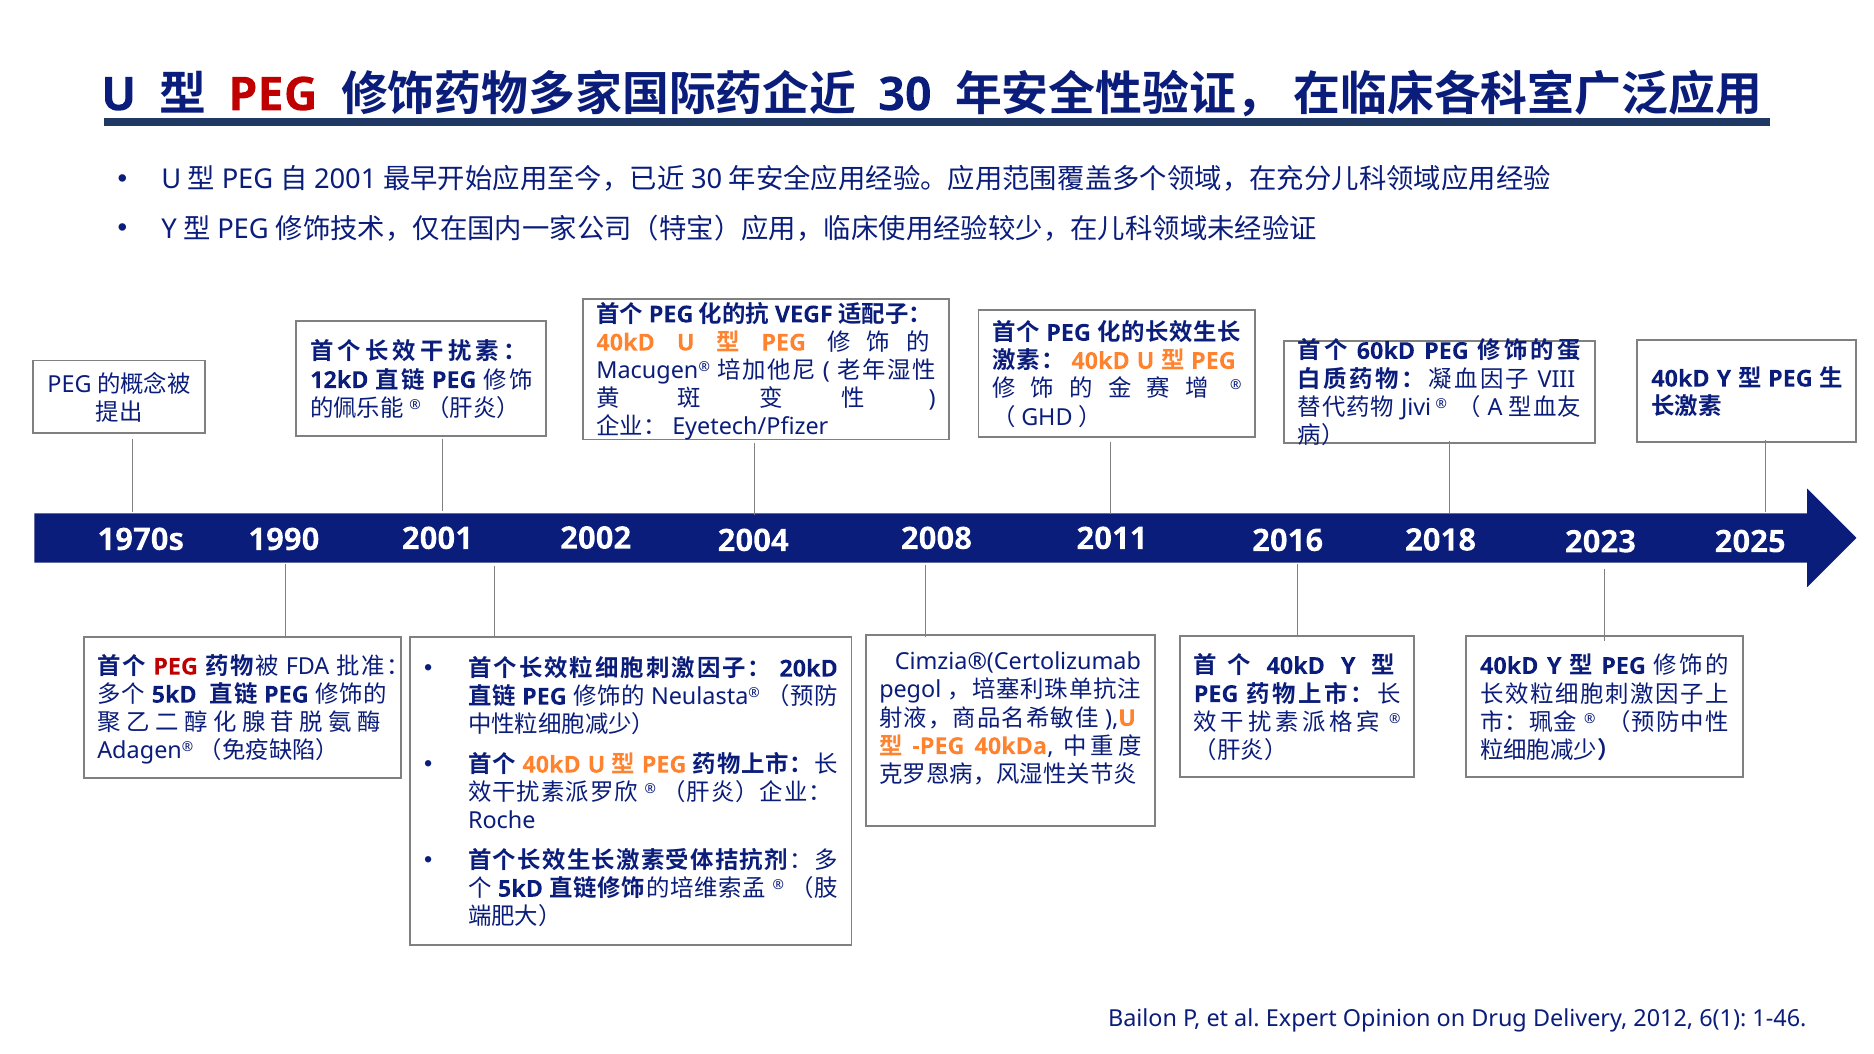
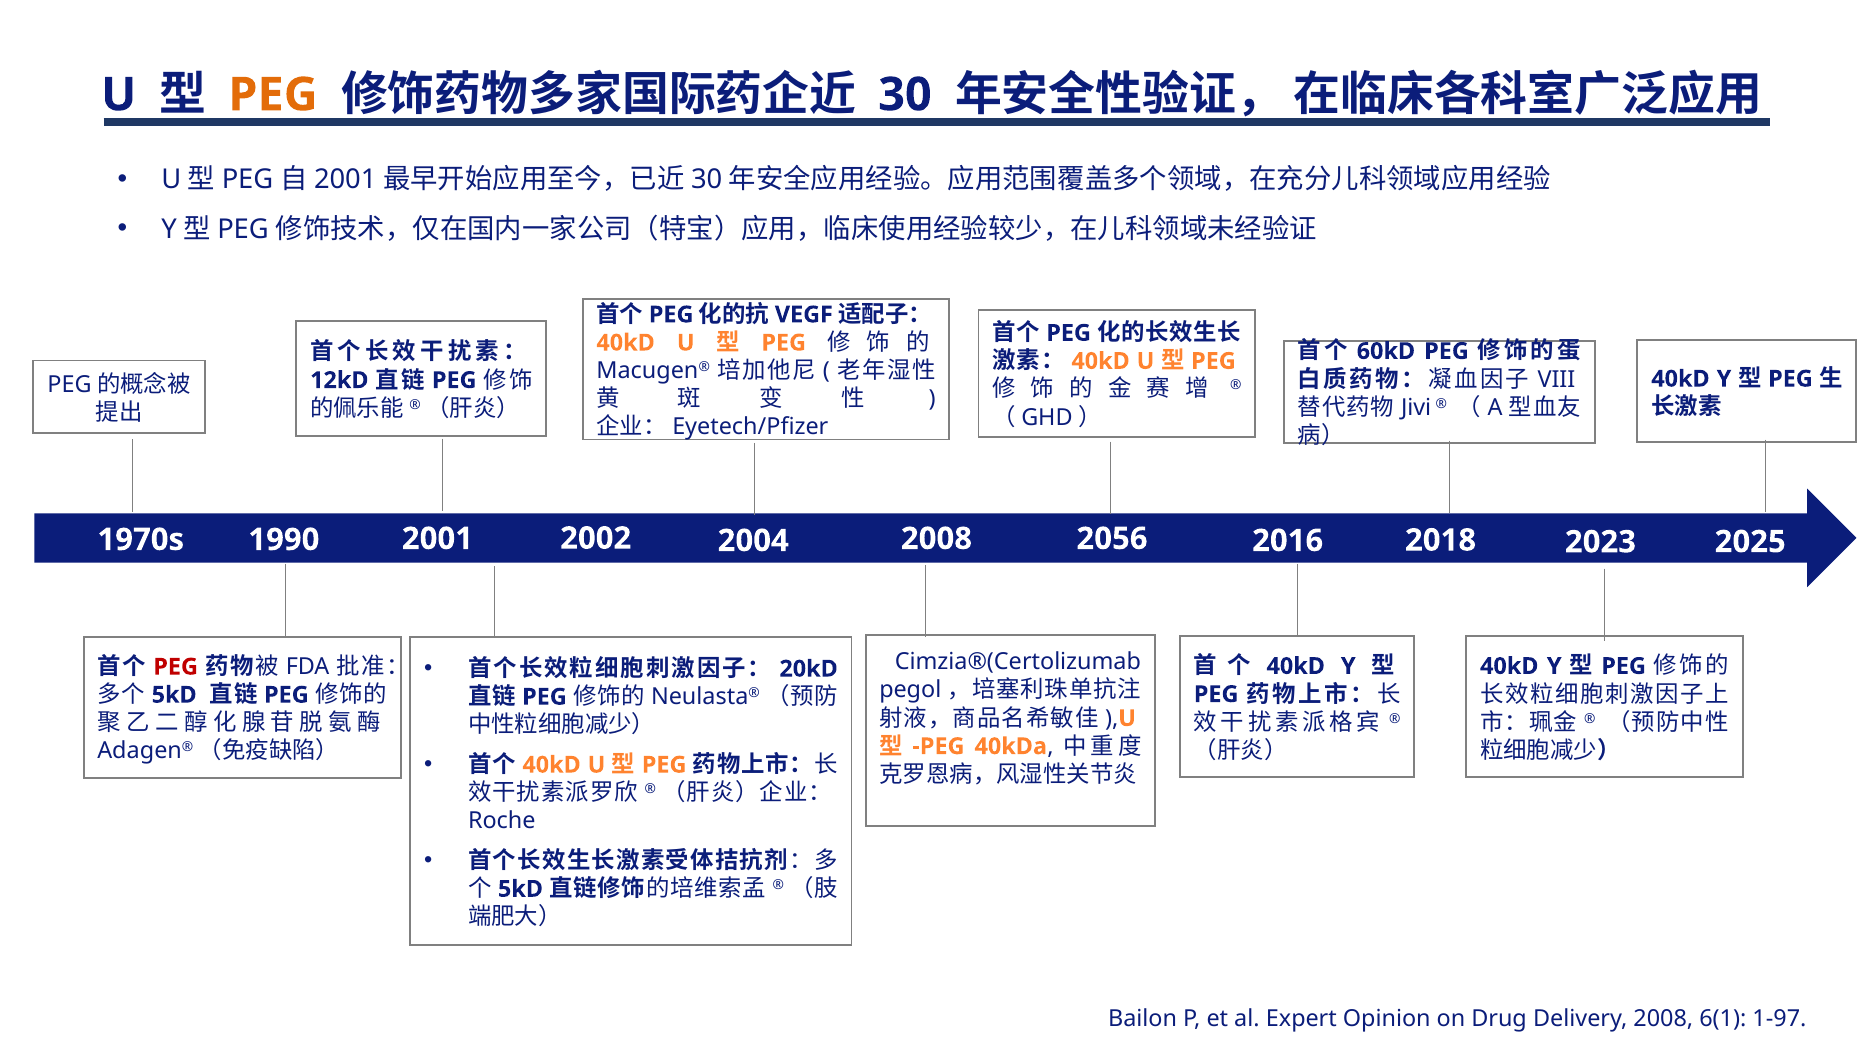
PEG at (273, 95) colour: red -> orange
2011: 2011 -> 2056
Delivery 2012: 2012 -> 2008
1-46: 1-46 -> 1-97
